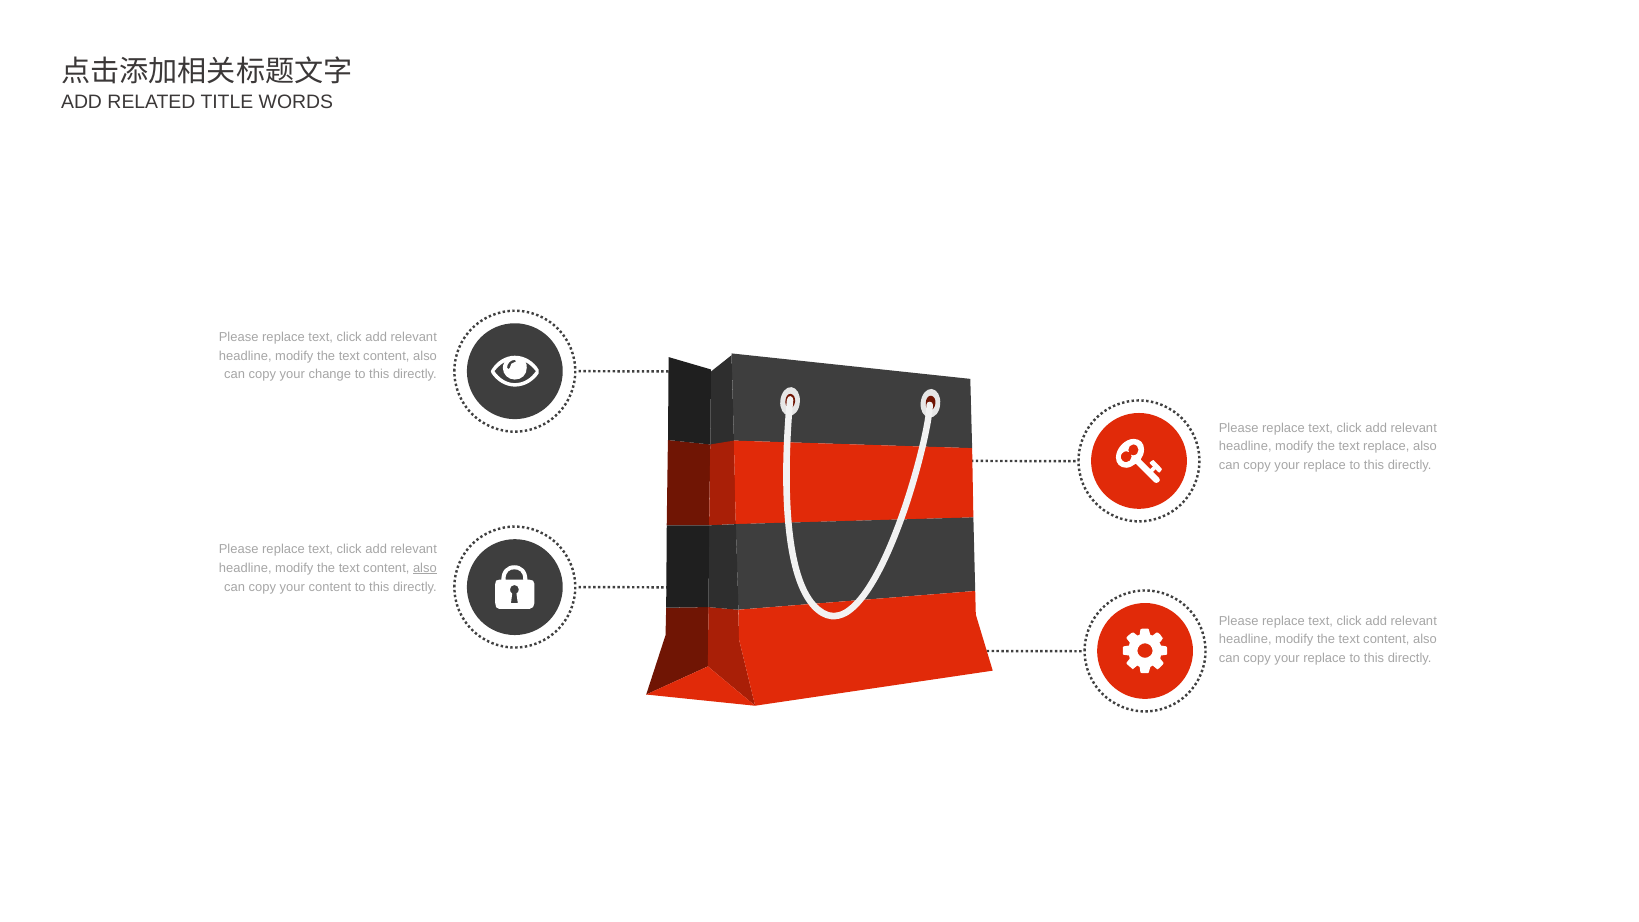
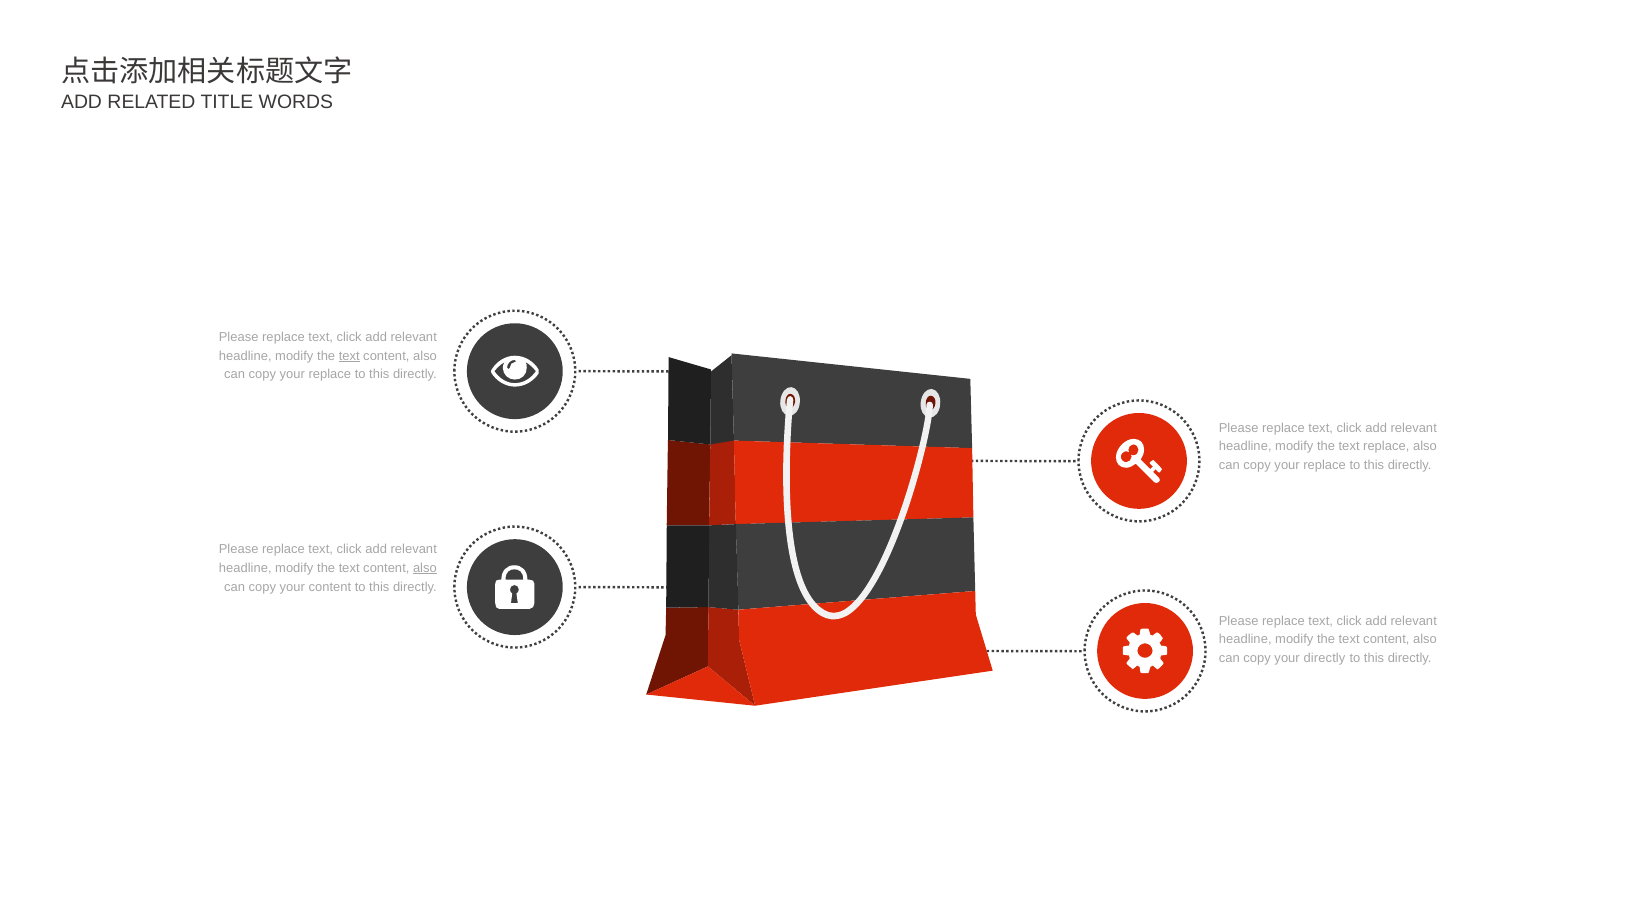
text at (349, 356) underline: none -> present
change at (330, 375): change -> replace
replace at (1325, 658): replace -> directly
